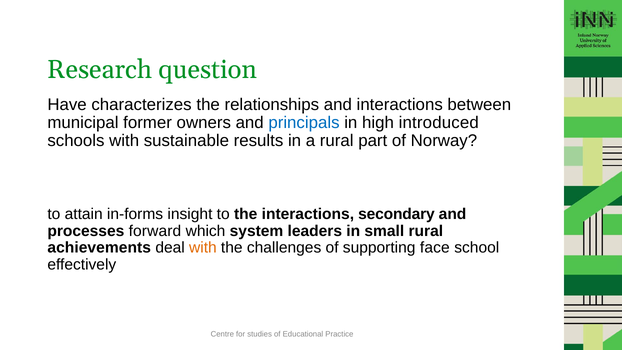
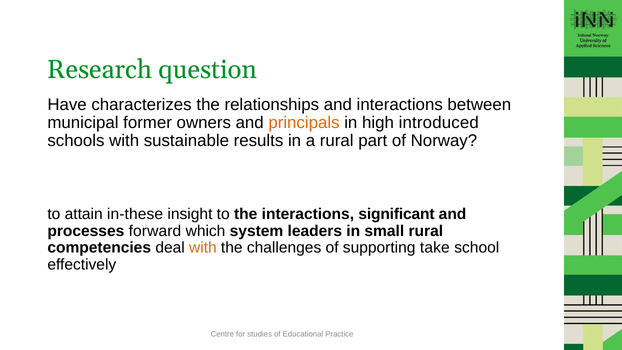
principals colour: blue -> orange
in-forms: in-forms -> in-these
secondary: secondary -> significant
achievements: achievements -> competencies
face: face -> take
